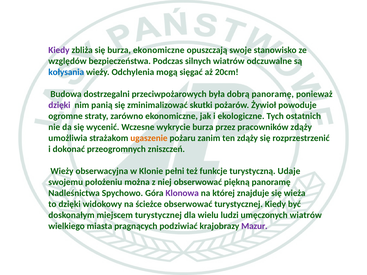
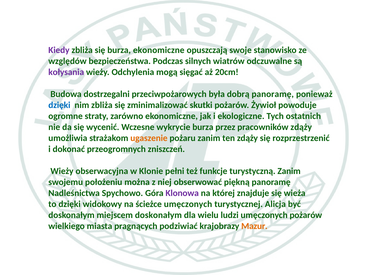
kołysania colour: blue -> purple
dzięki at (59, 105) colour: purple -> blue
nim panią: panią -> zbliża
turystyczną Udaje: Udaje -> Zanim
ścieżce obserwować: obserwować -> umęczonych
turystycznej Kiedy: Kiedy -> Alicja
miejscem turystycznej: turystycznej -> doskonałym
umęczonych wiatrów: wiatrów -> pożarów
Mazur colour: purple -> orange
